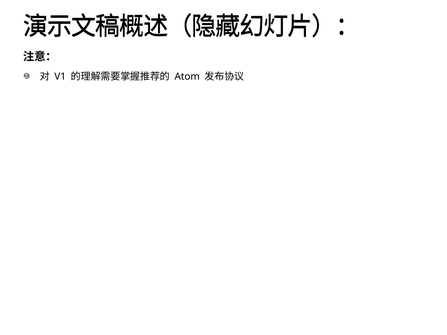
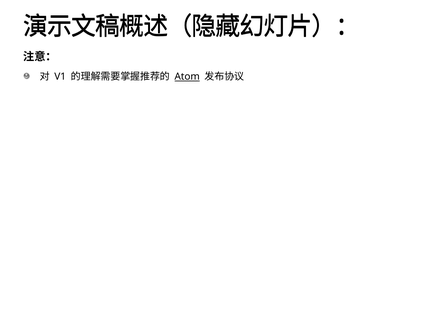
Atom underline: none -> present
